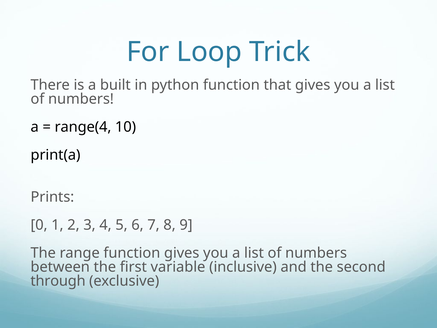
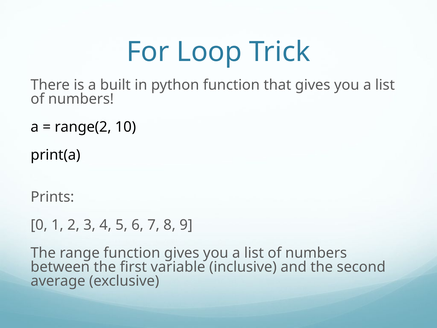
range(4: range(4 -> range(2
through: through -> average
